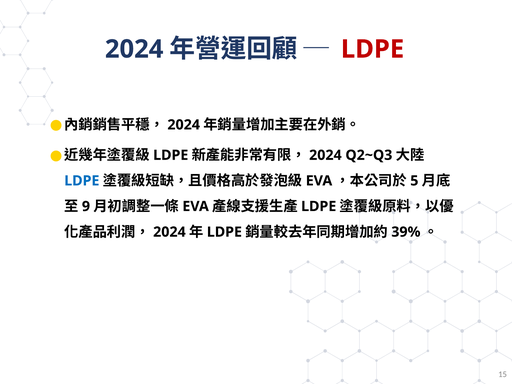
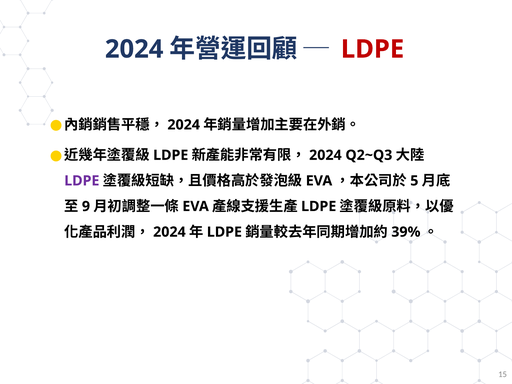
LDPE at (82, 181) colour: blue -> purple
